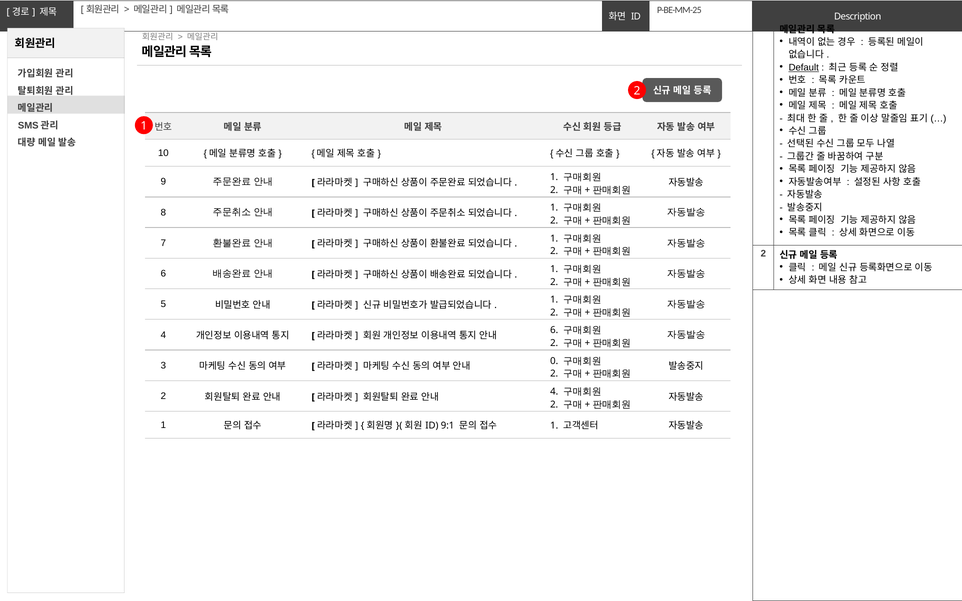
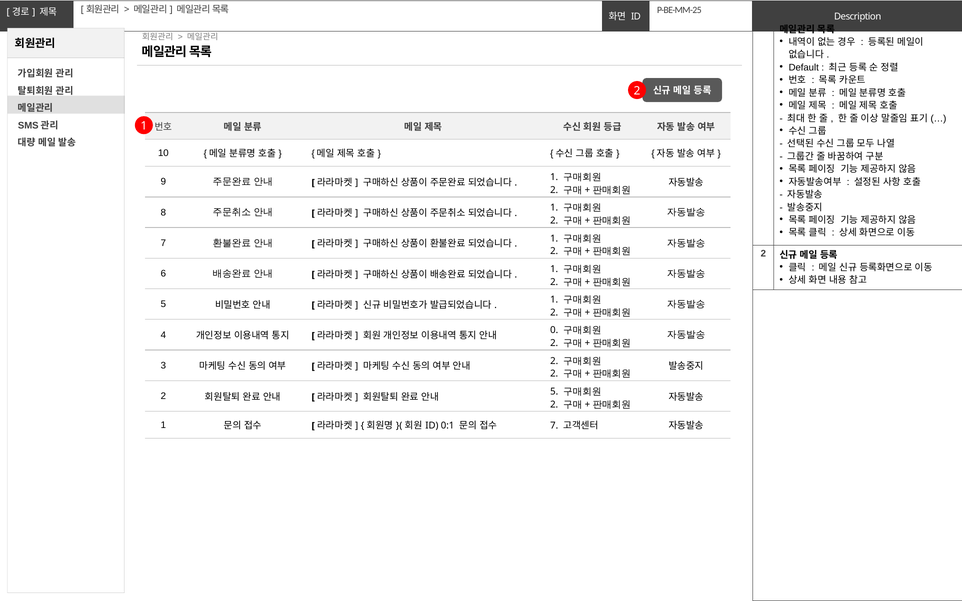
Default underline: present -> none
6 at (554, 330): 6 -> 0
0 at (554, 361): 0 -> 2
4 at (554, 392): 4 -> 5
9:1: 9:1 -> 0:1
1 at (554, 426): 1 -> 7
